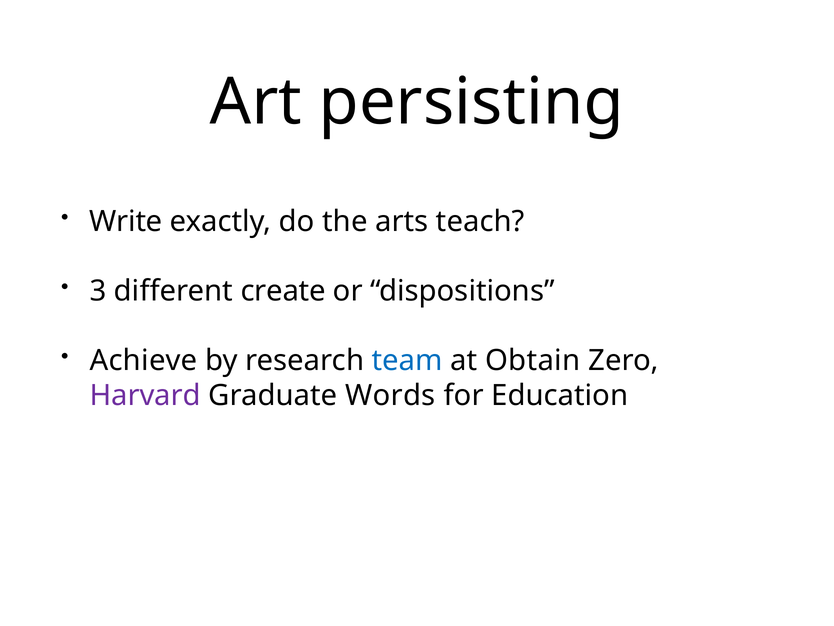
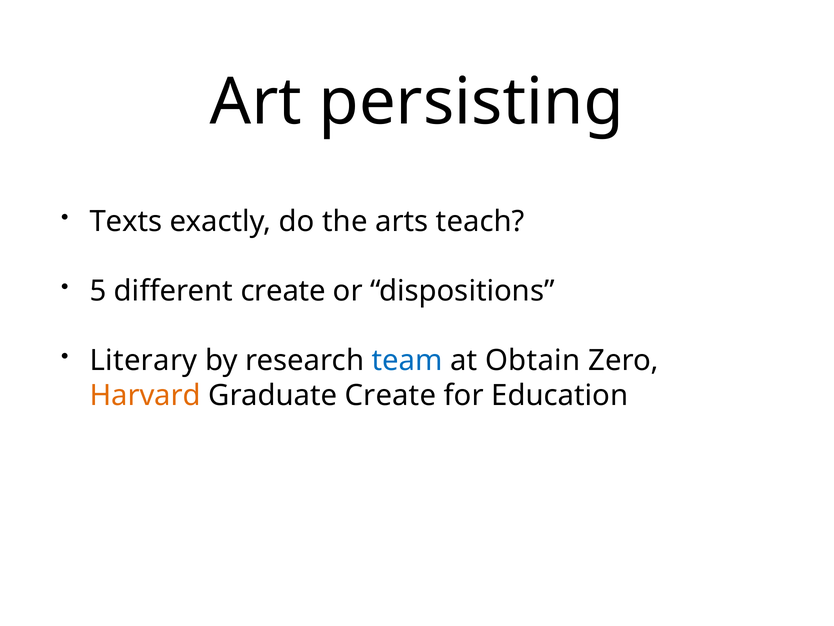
Write: Write -> Texts
3: 3 -> 5
Achieve: Achieve -> Literary
Harvard colour: purple -> orange
Graduate Words: Words -> Create
